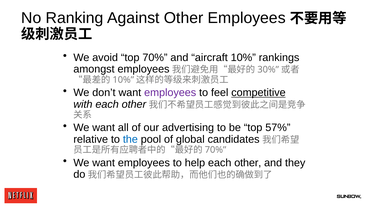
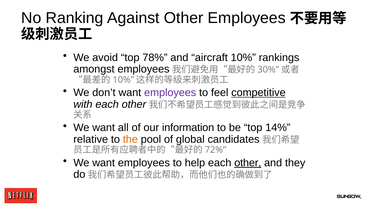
top 70%: 70% -> 78%
advertising: advertising -> information
57%: 57% -> 14%
the colour: blue -> orange
70% at (216, 150): 70% -> 72%
other at (248, 163) underline: none -> present
